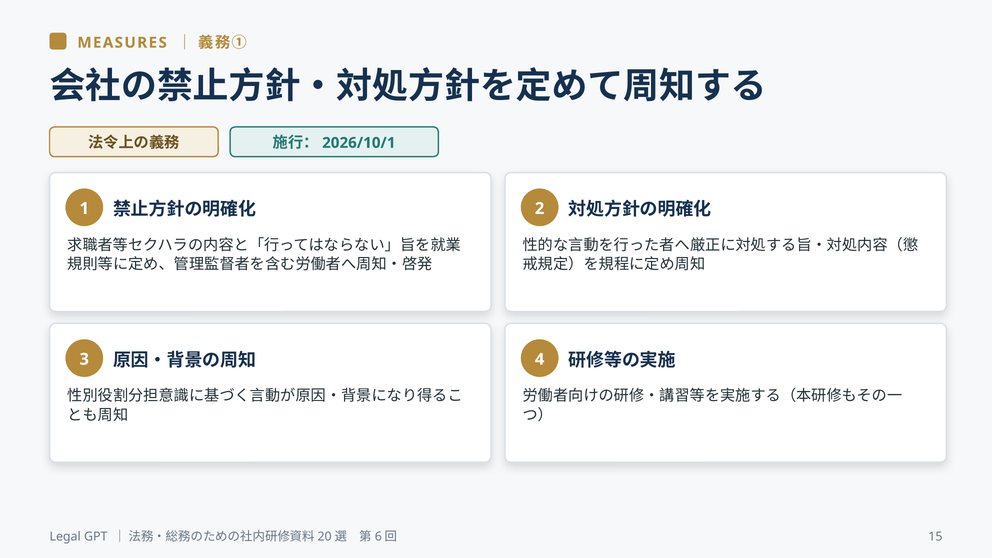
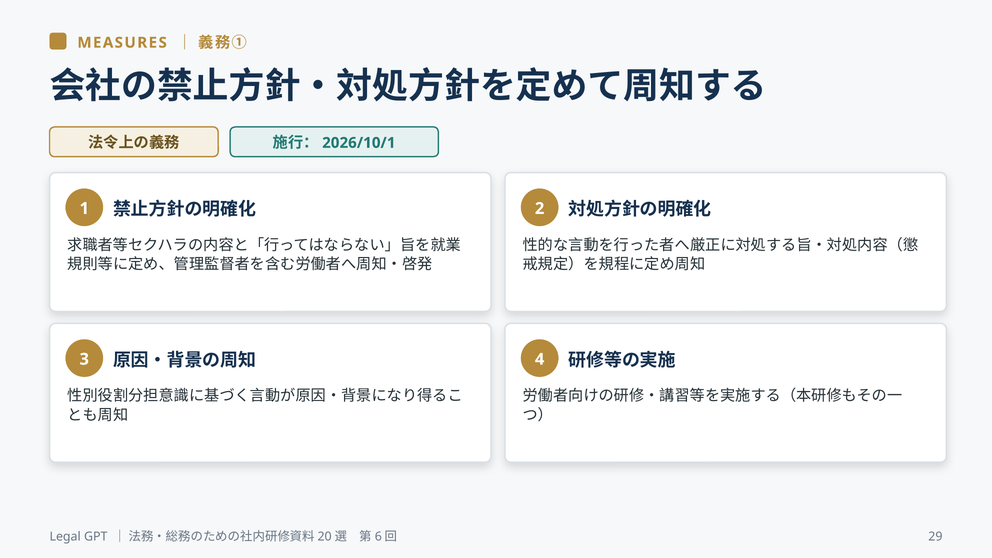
15: 15 -> 29
